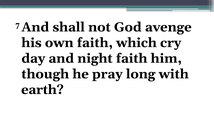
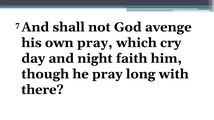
own faith: faith -> pray
earth: earth -> there
